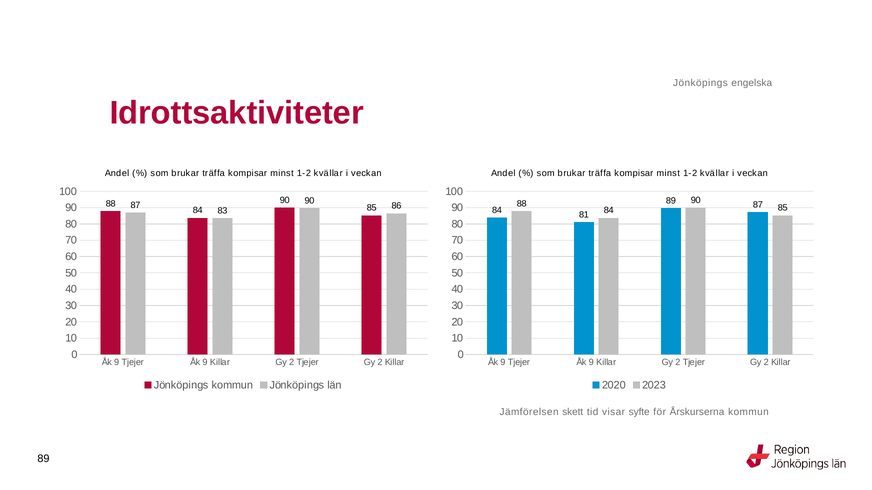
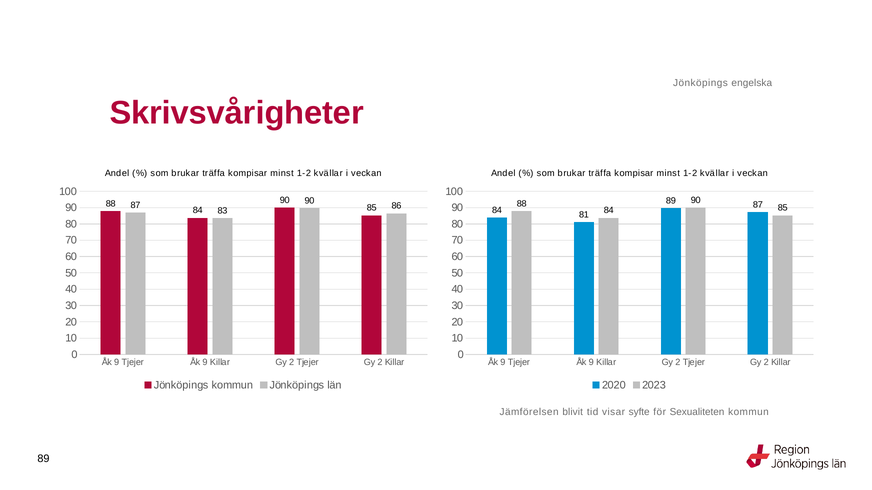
Idrottsaktiviteter: Idrottsaktiviteter -> Skrivsvårigheter
skett: skett -> blivit
Årskurserna: Årskurserna -> Sexualiteten
